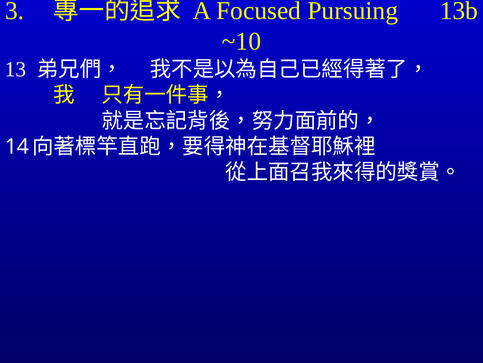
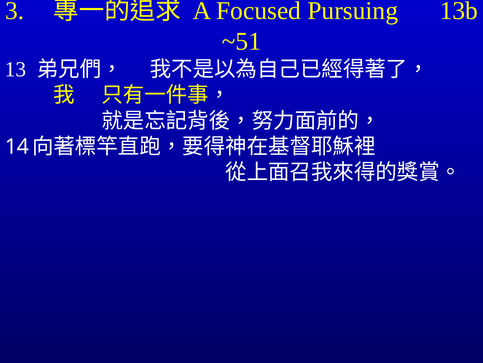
~10: ~10 -> ~51
